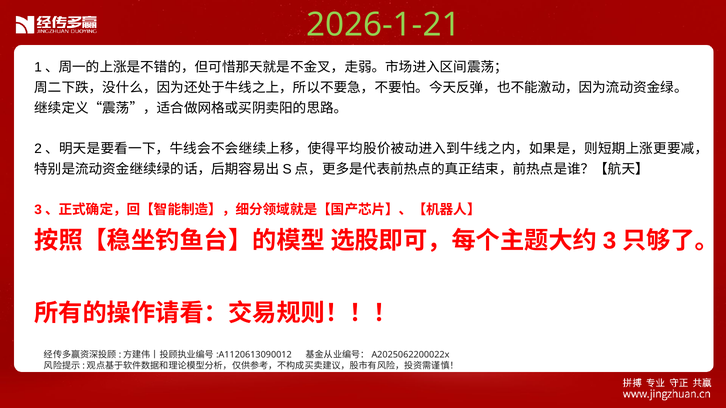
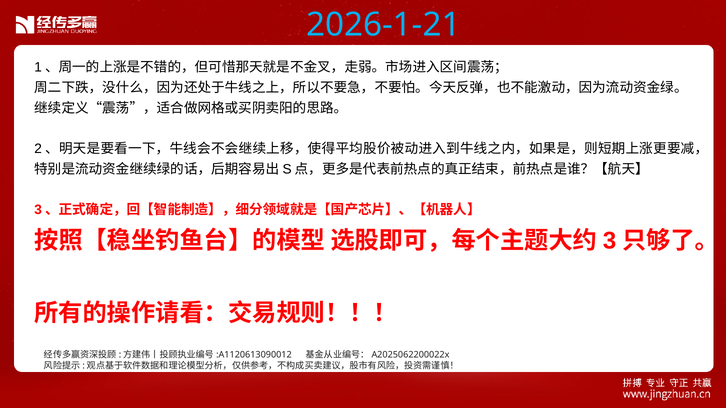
2026-1-21 colour: light green -> light blue
